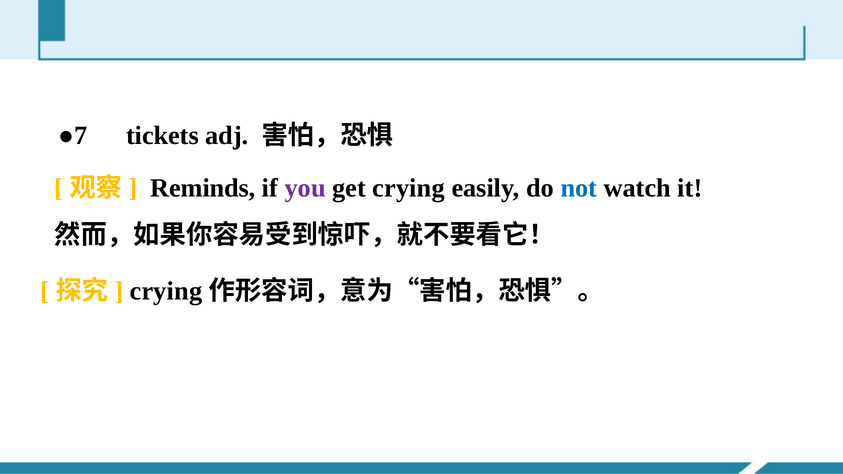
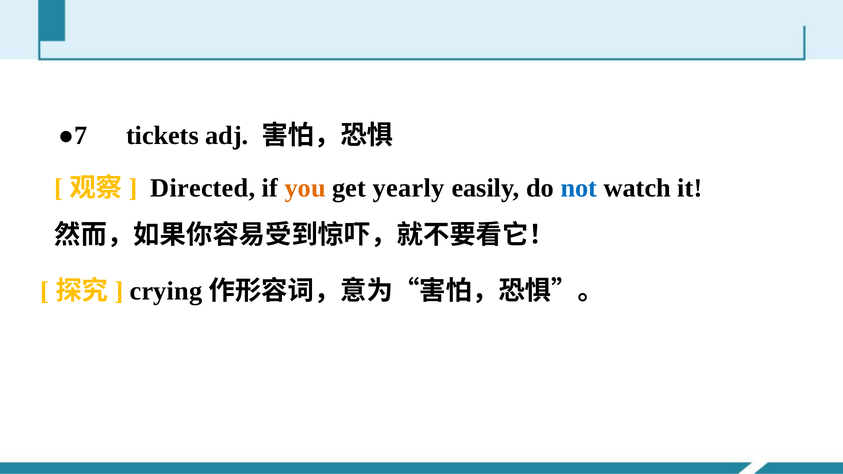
Reminds: Reminds -> Directed
you colour: purple -> orange
get crying: crying -> yearly
